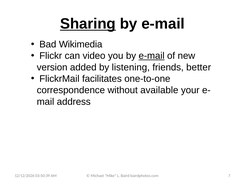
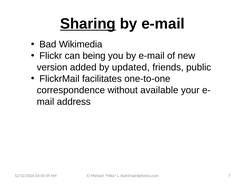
video: video -> being
e-mail at (152, 56) underline: present -> none
listening: listening -> updated
better: better -> public
